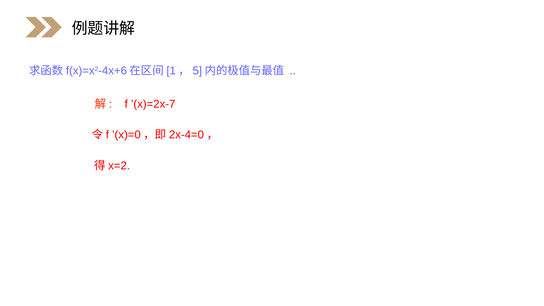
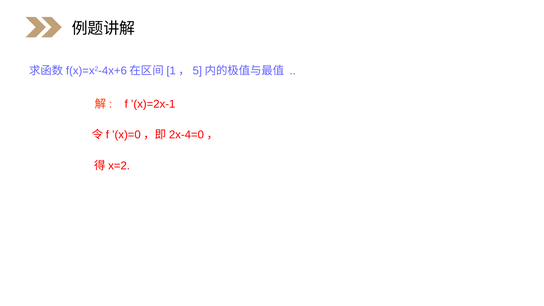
’(x)=2x-7: ’(x)=2x-7 -> ’(x)=2x-1
